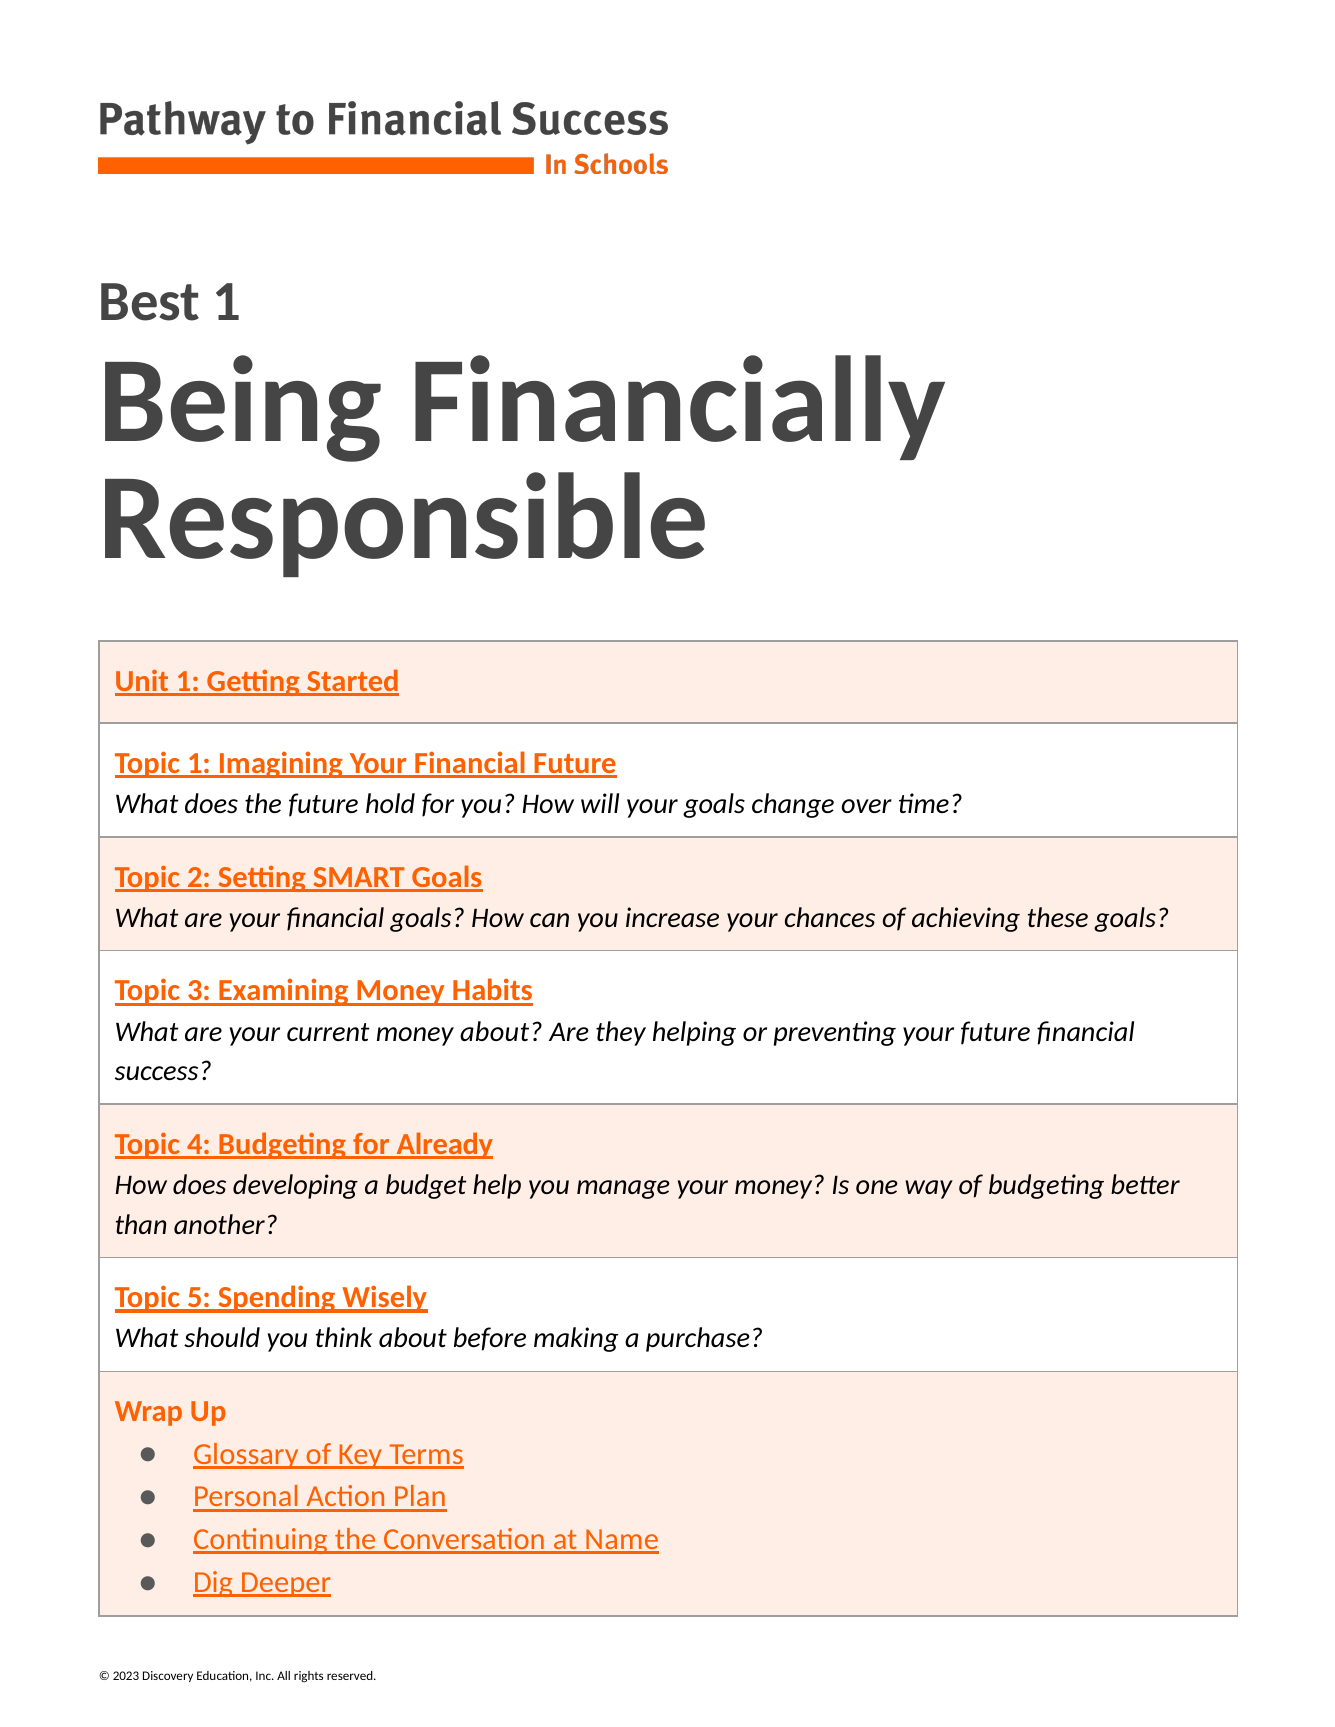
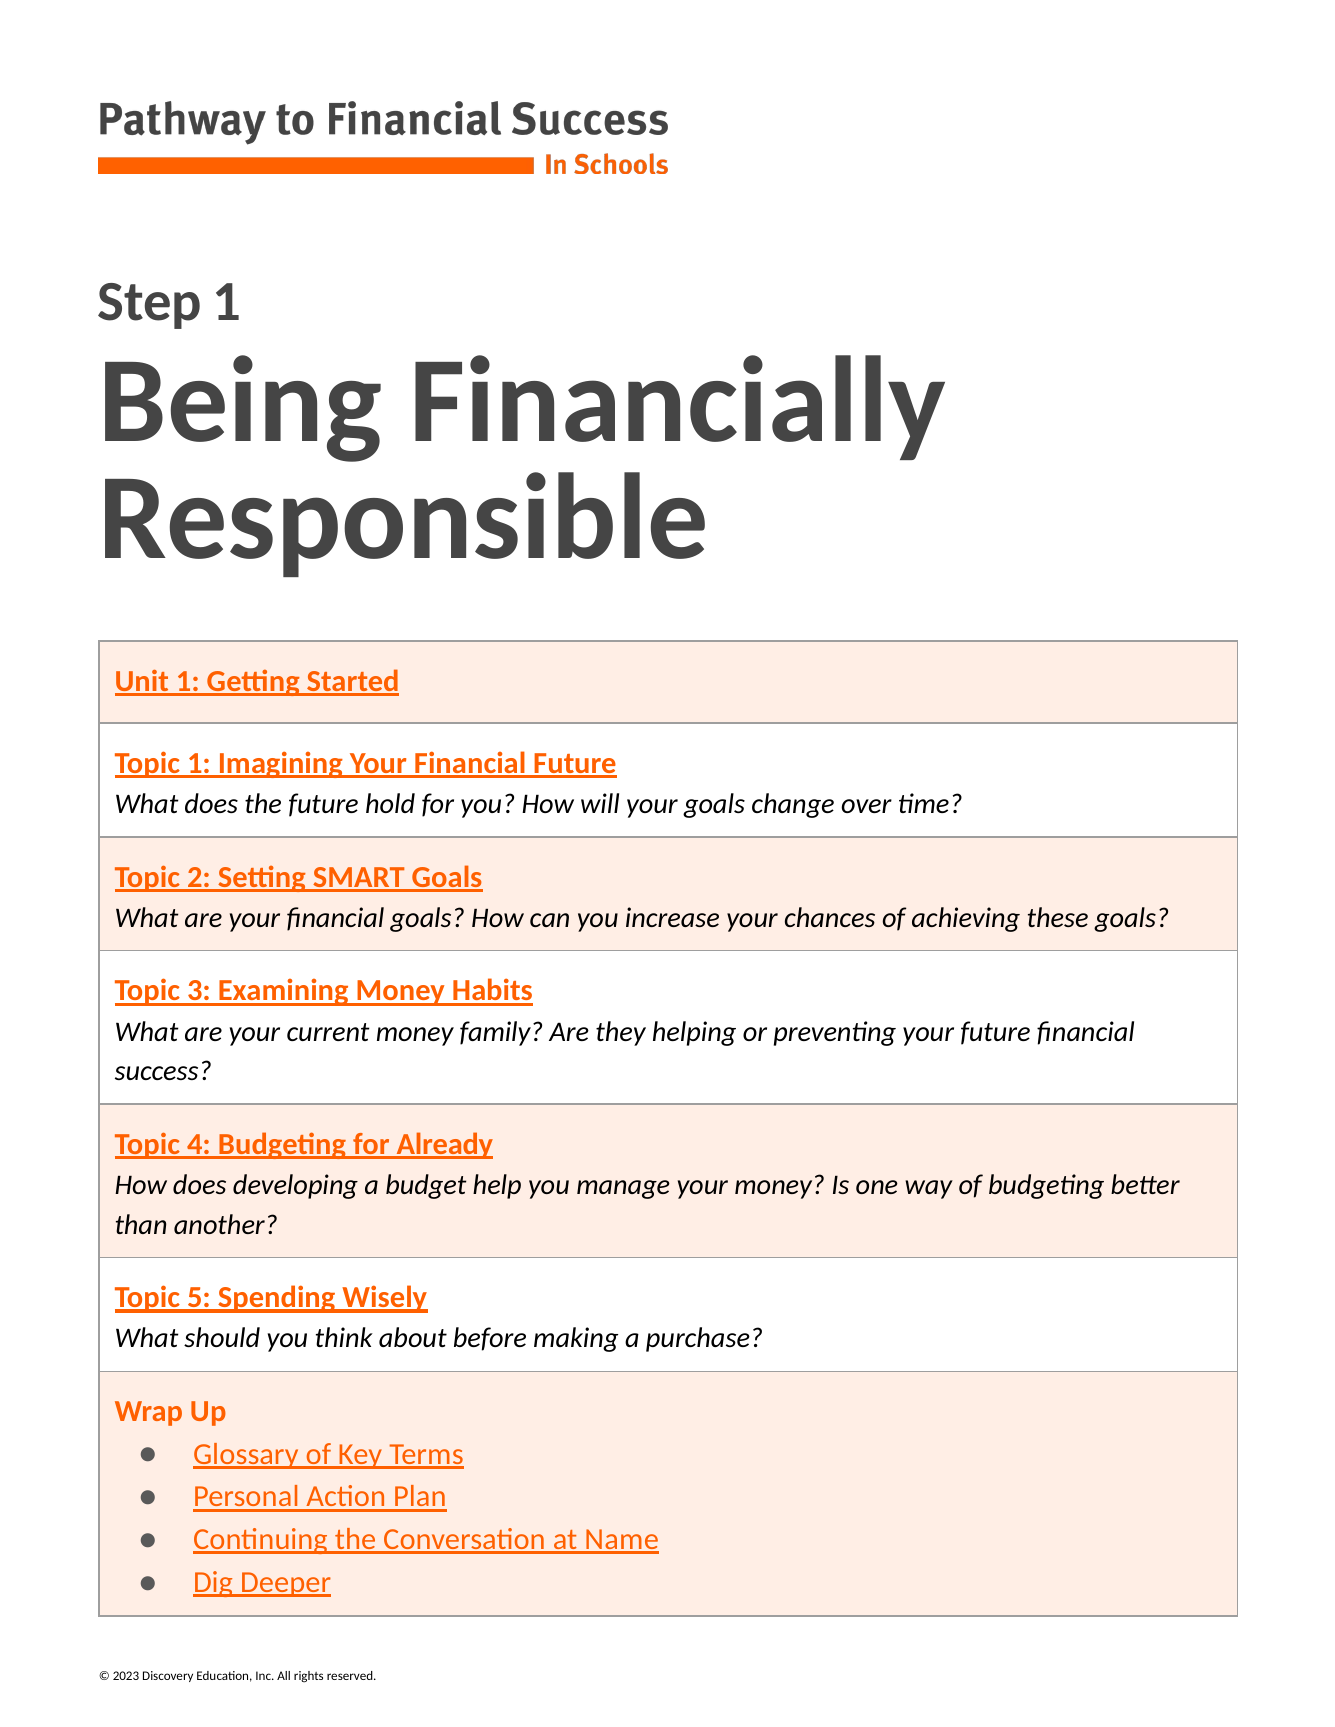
Best: Best -> Step
money about: about -> family
